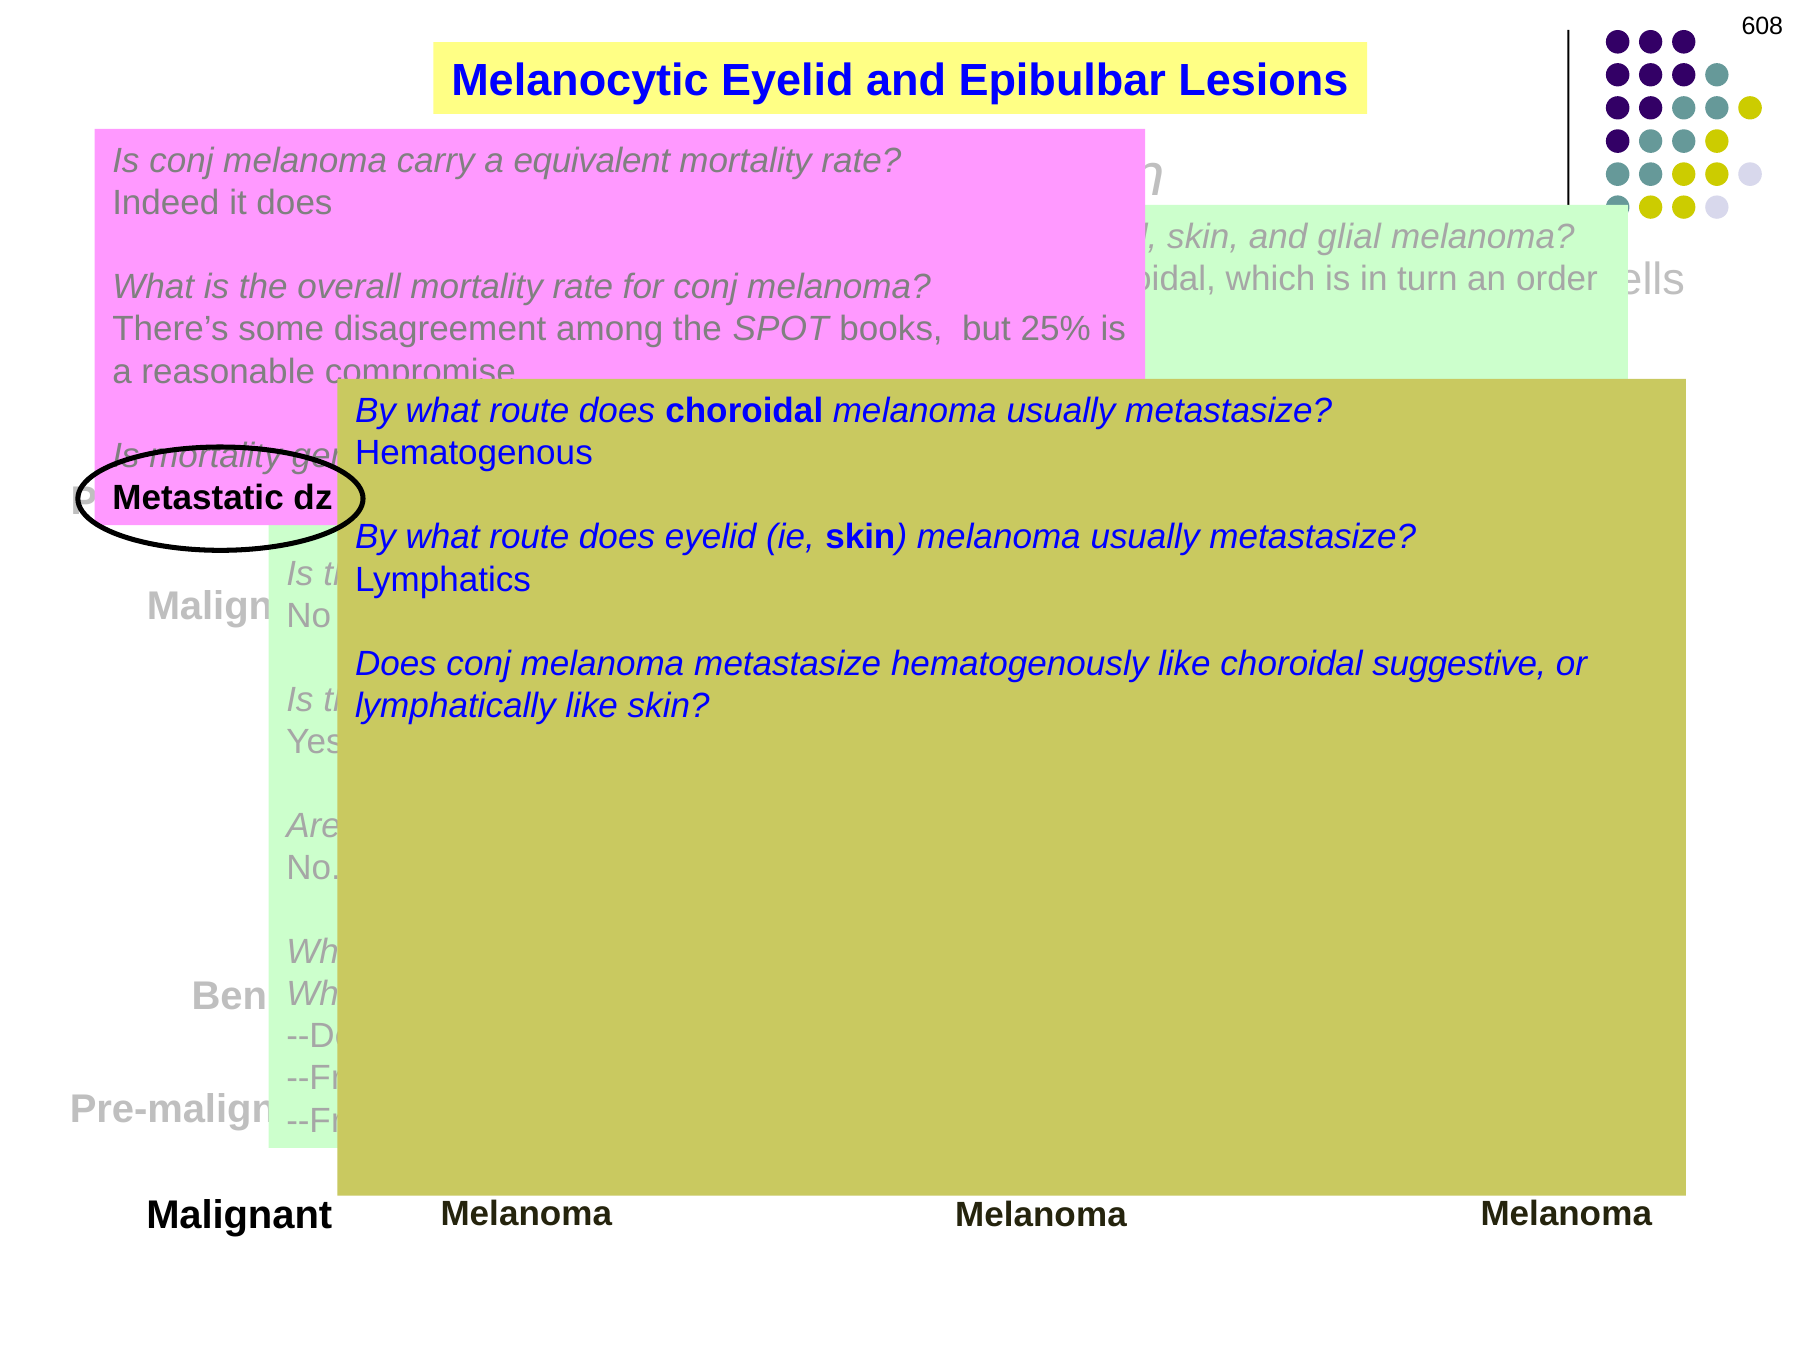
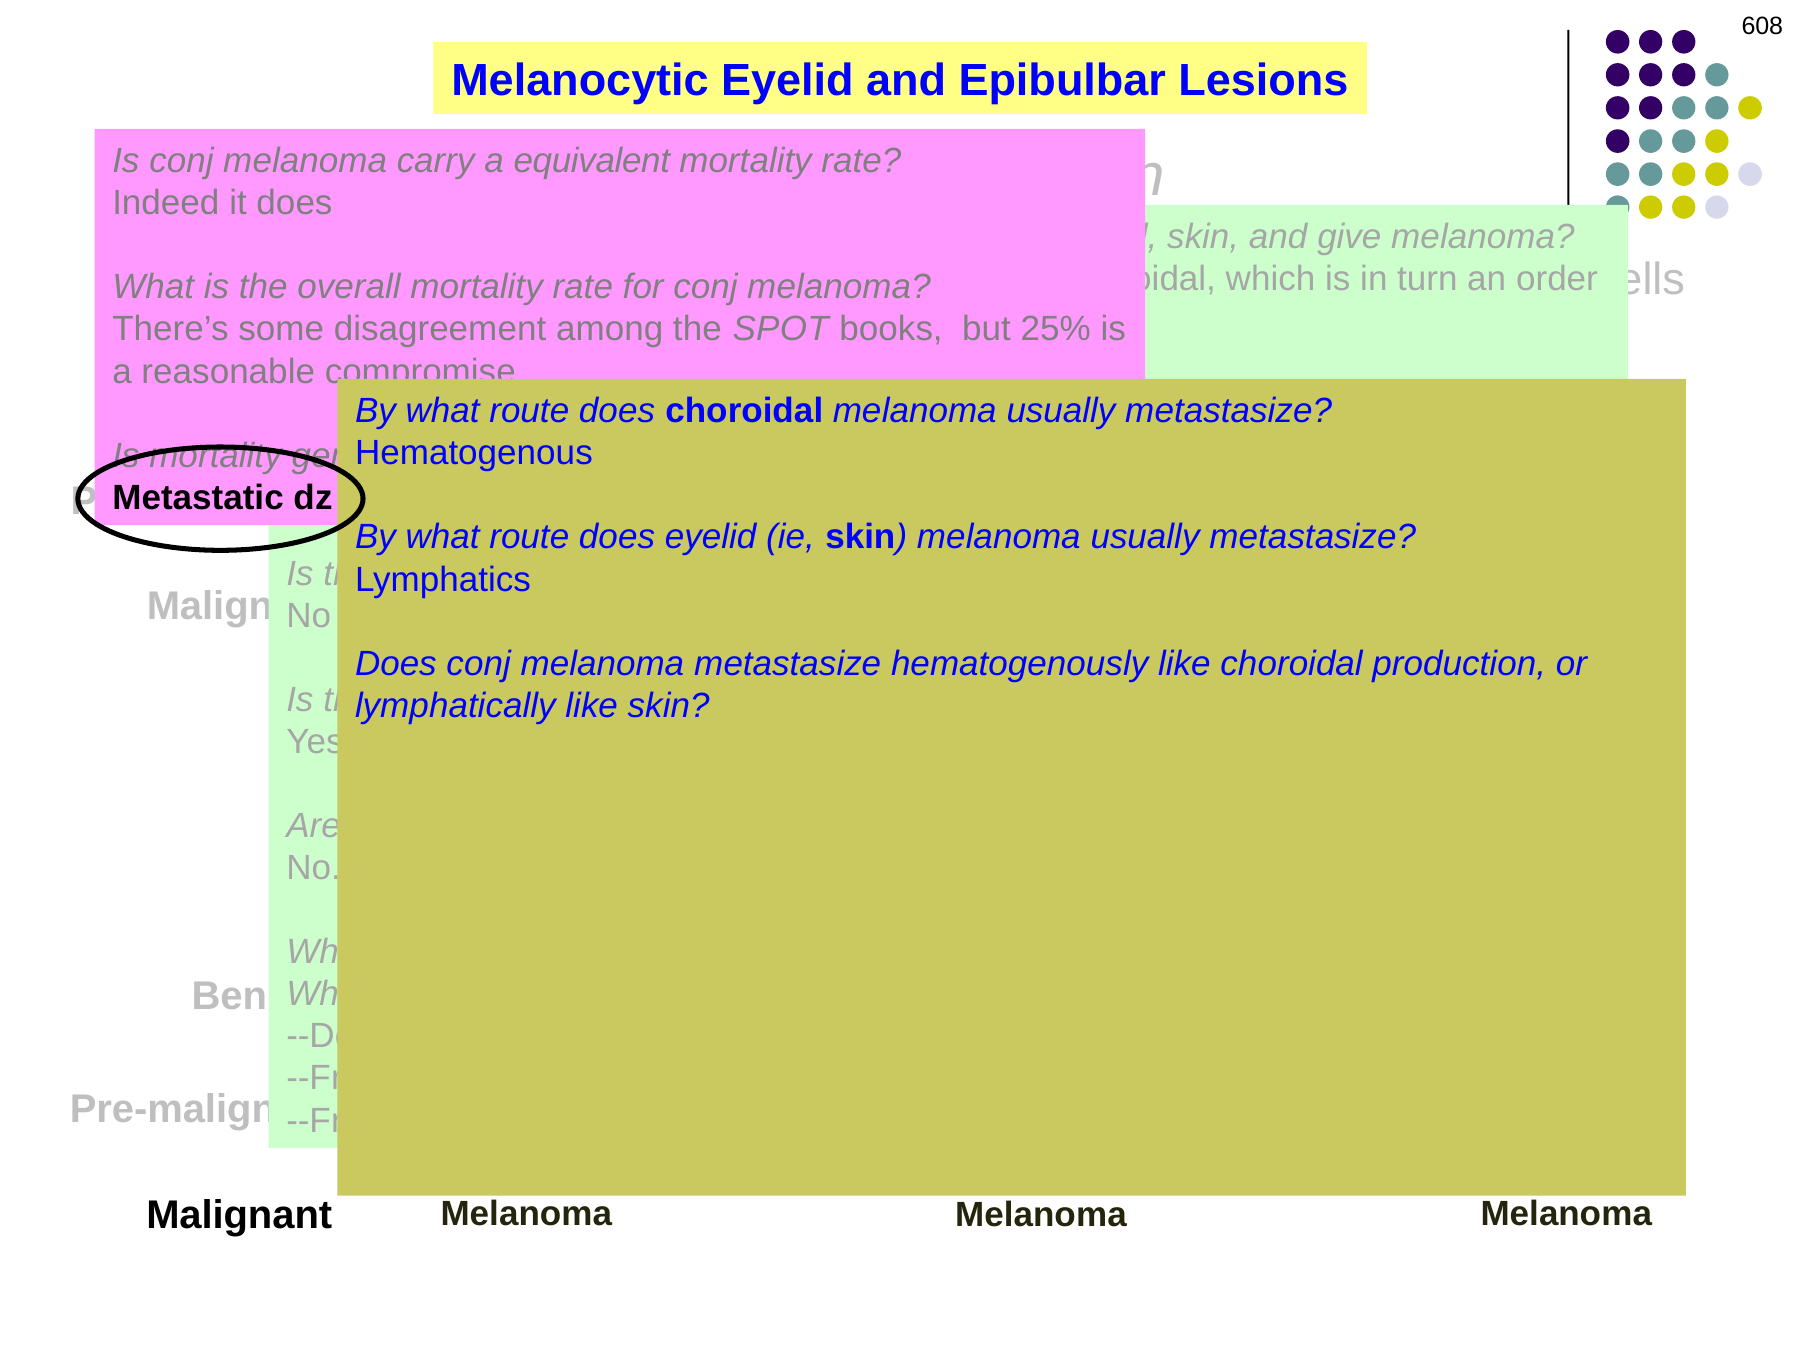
glial: glial -> give
suggestive: suggestive -> production
